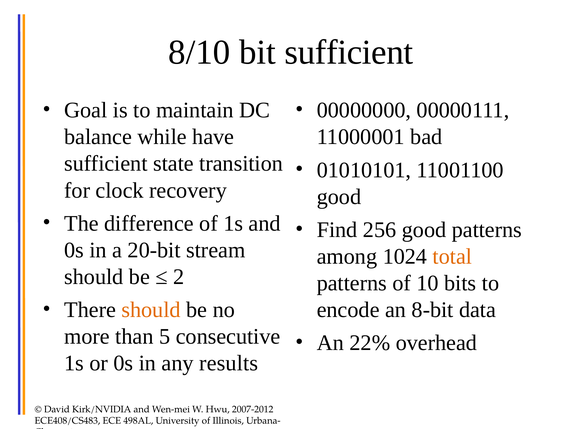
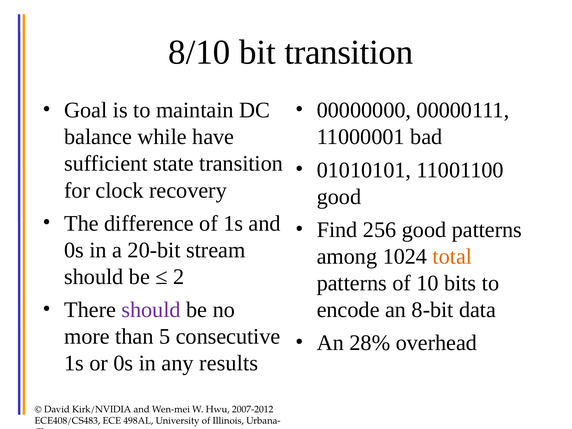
bit sufficient: sufficient -> transition
should at (151, 310) colour: orange -> purple
22%: 22% -> 28%
